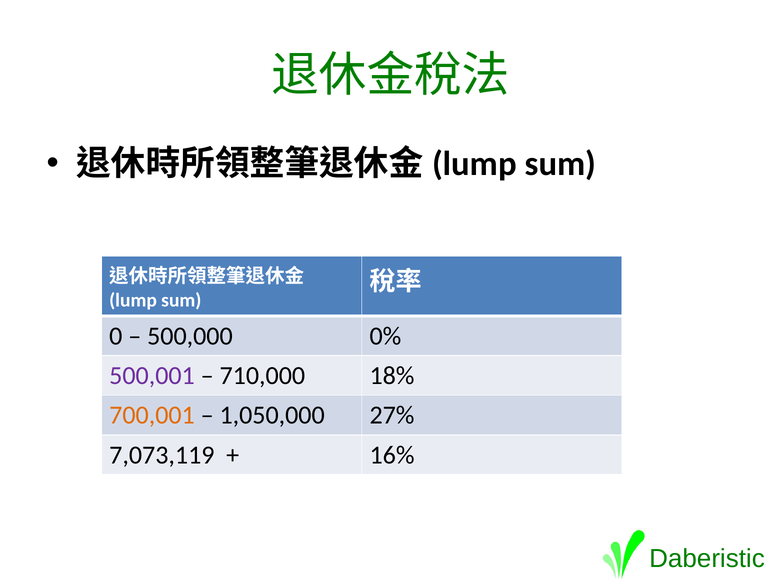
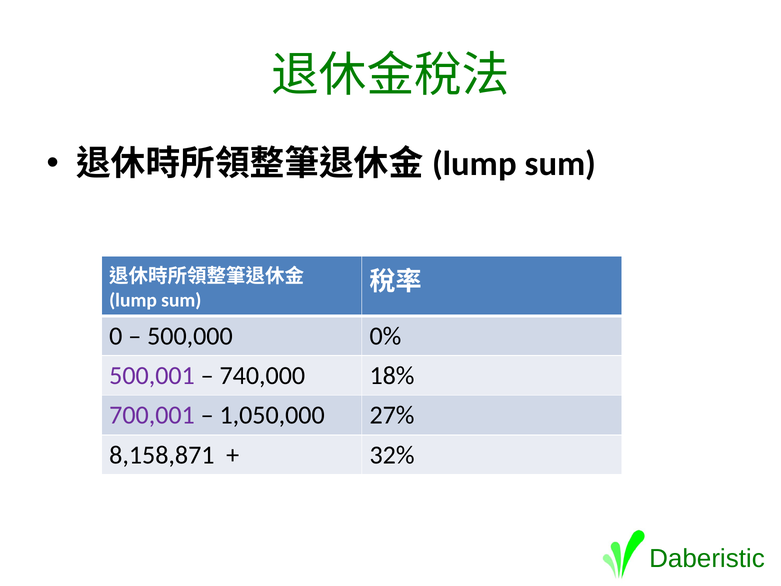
710,000: 710,000 -> 740,000
700,001 colour: orange -> purple
7,073,119: 7,073,119 -> 8,158,871
16%: 16% -> 32%
